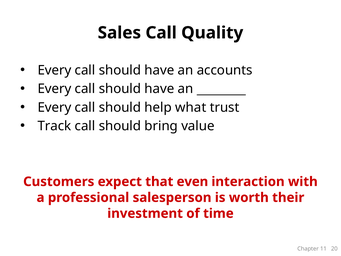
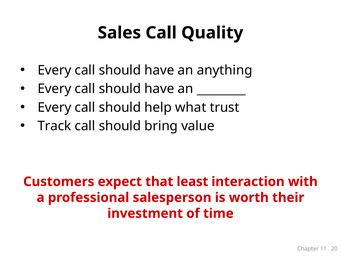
accounts: accounts -> anything
even: even -> least
